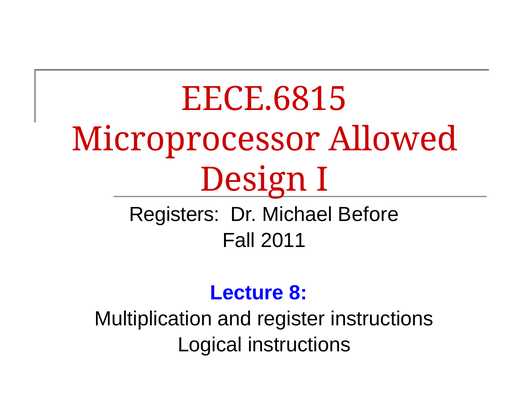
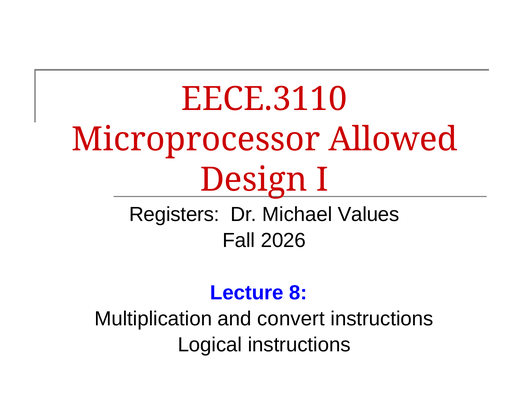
EECE.6815: EECE.6815 -> EECE.3110
Before: Before -> Values
2011: 2011 -> 2026
register: register -> convert
